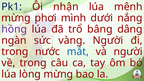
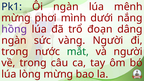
Ôi nhận: nhận -> ngàn
bâng: bâng -> đoạn
mắt colour: blue -> green
